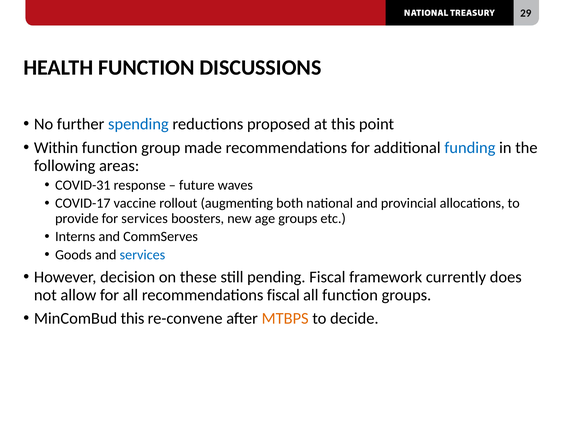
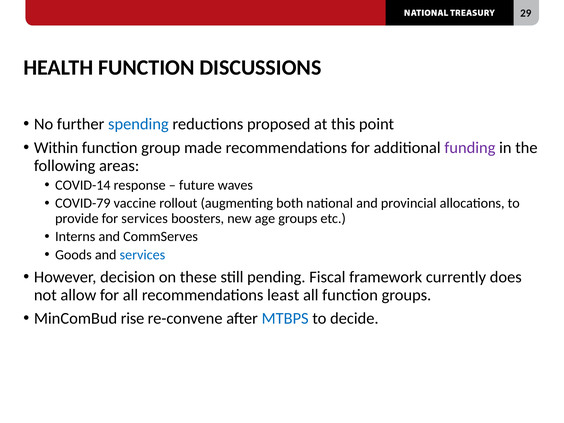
funding colour: blue -> purple
COVID-31: COVID-31 -> COVID-14
COVID-17: COVID-17 -> COVID-79
recommendations fiscal: fiscal -> least
MinComBud this: this -> rise
MTBPS colour: orange -> blue
